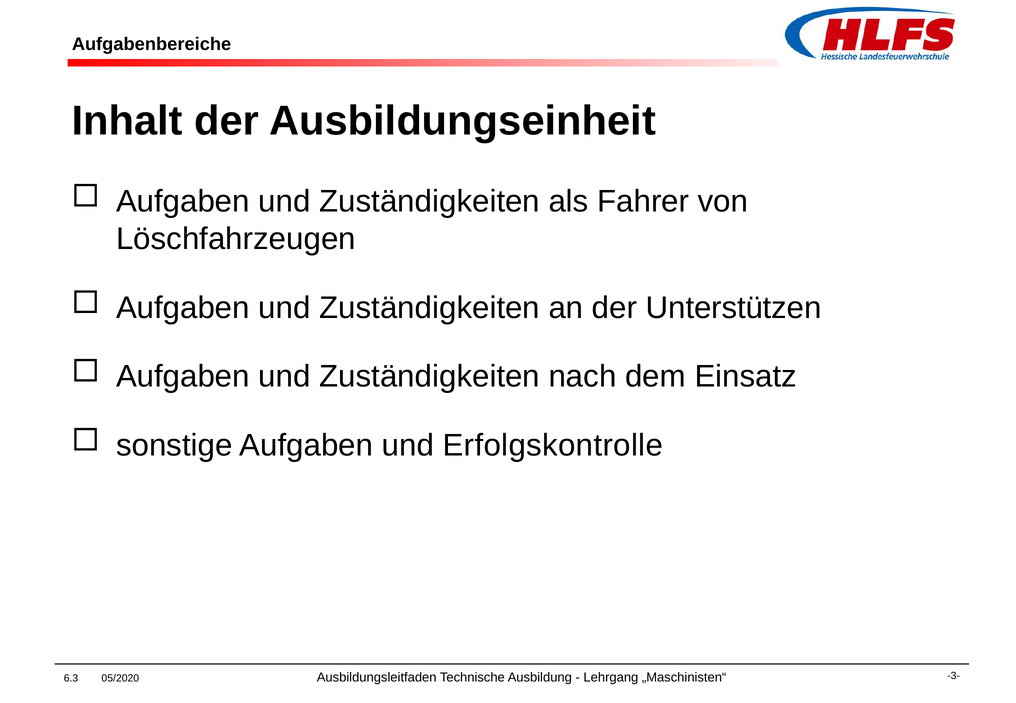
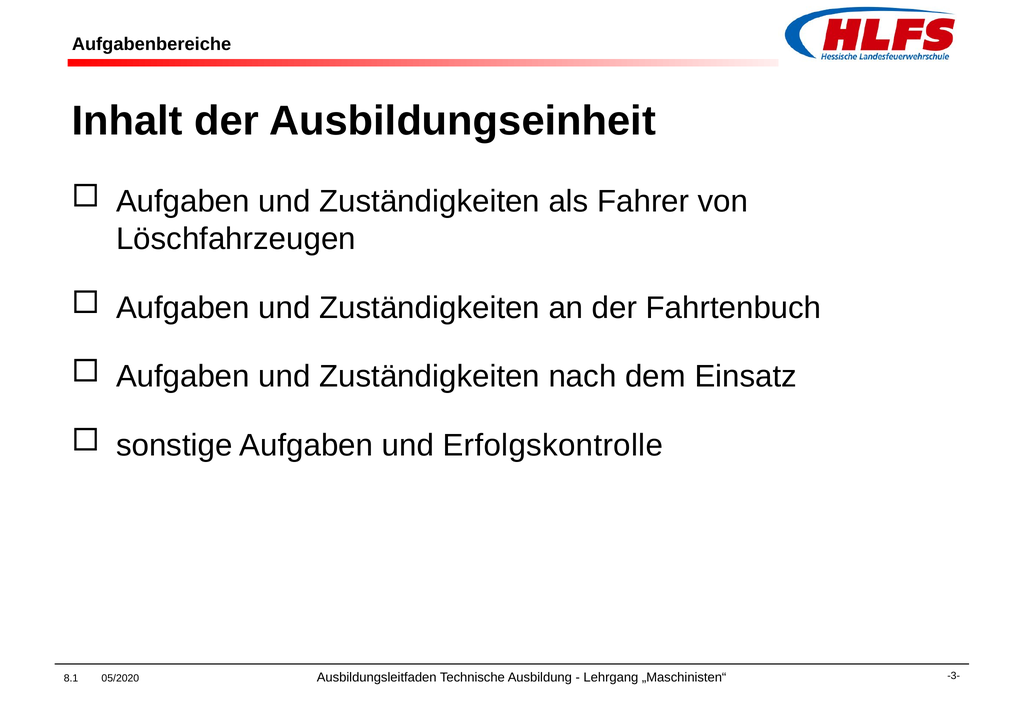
Unterstützen: Unterstützen -> Fahrtenbuch
6.3: 6.3 -> 8.1
